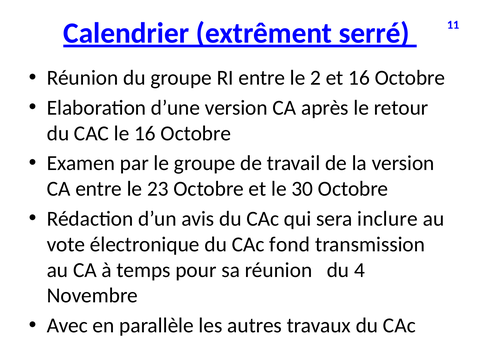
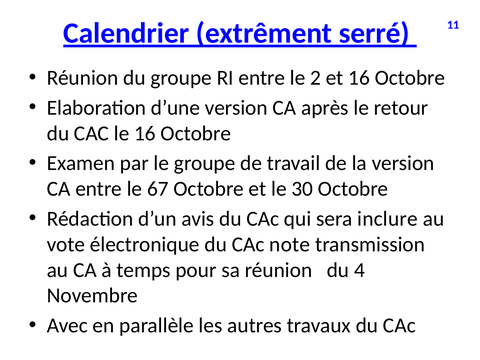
23: 23 -> 67
fond: fond -> note
